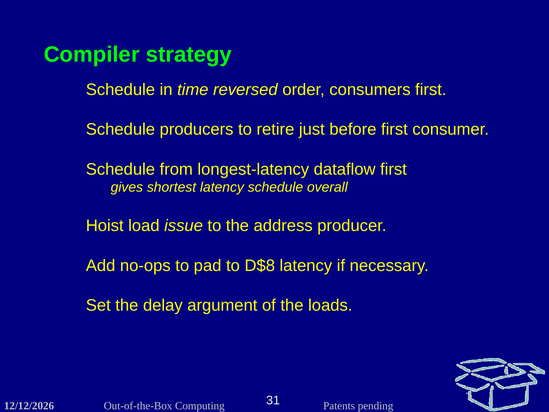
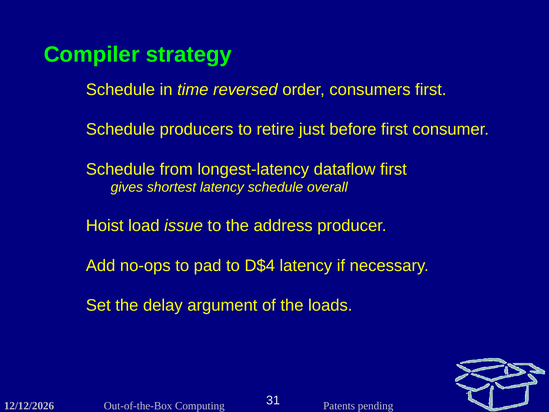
D$8: D$8 -> D$4
